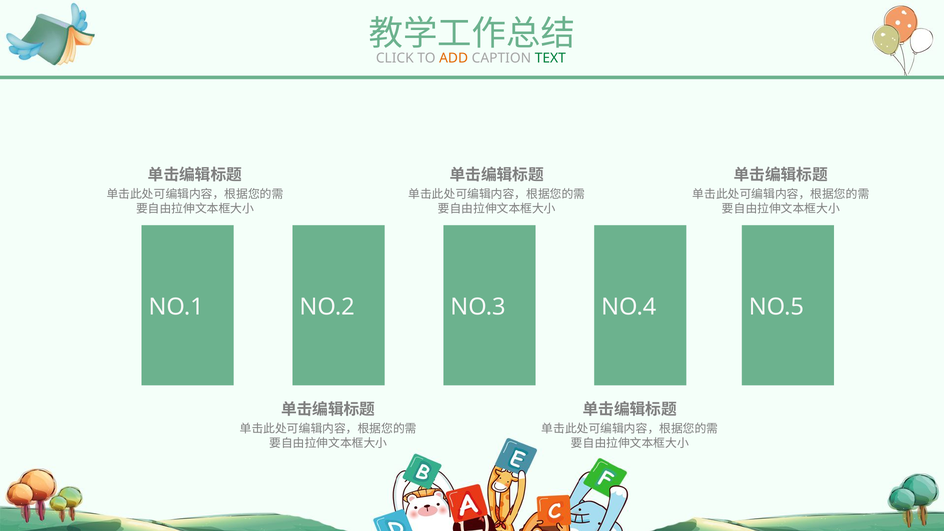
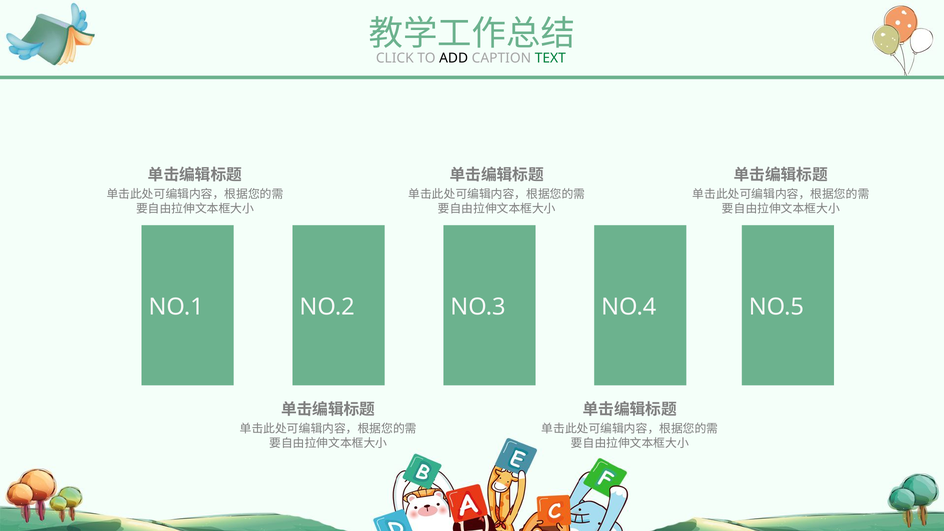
ADD colour: orange -> black
